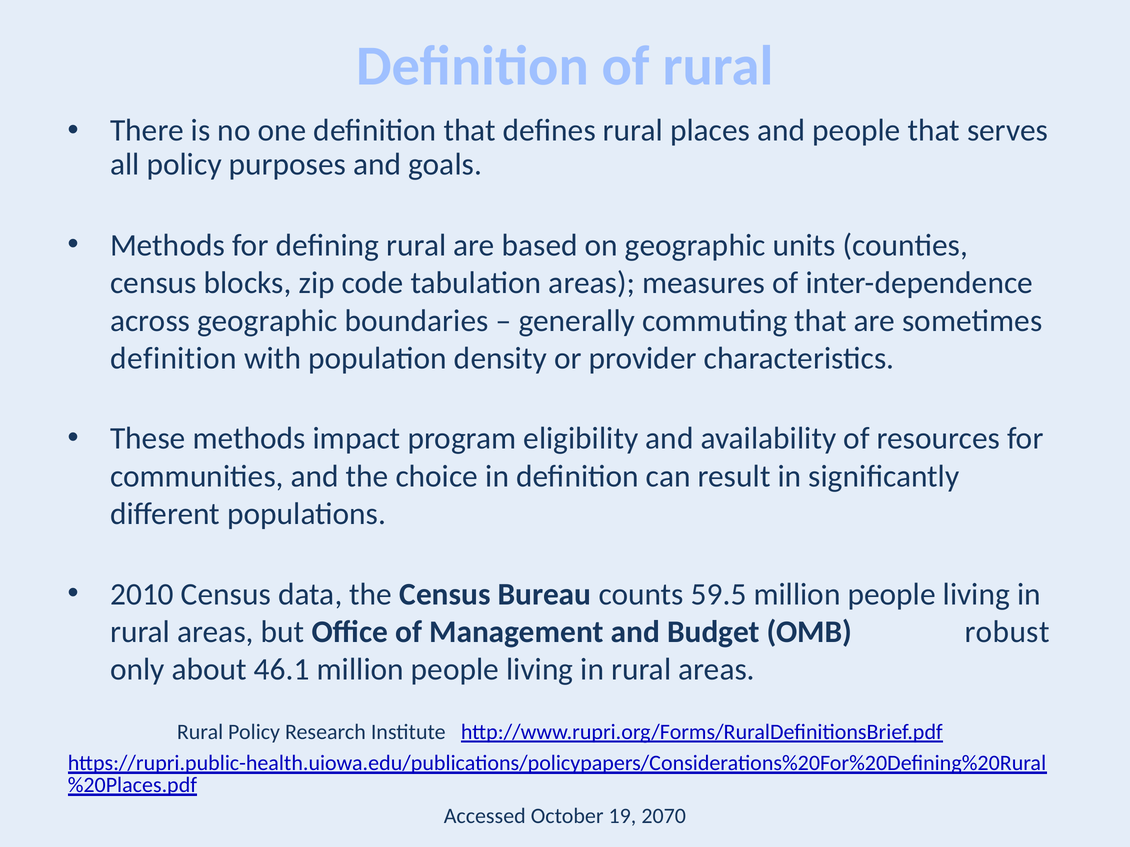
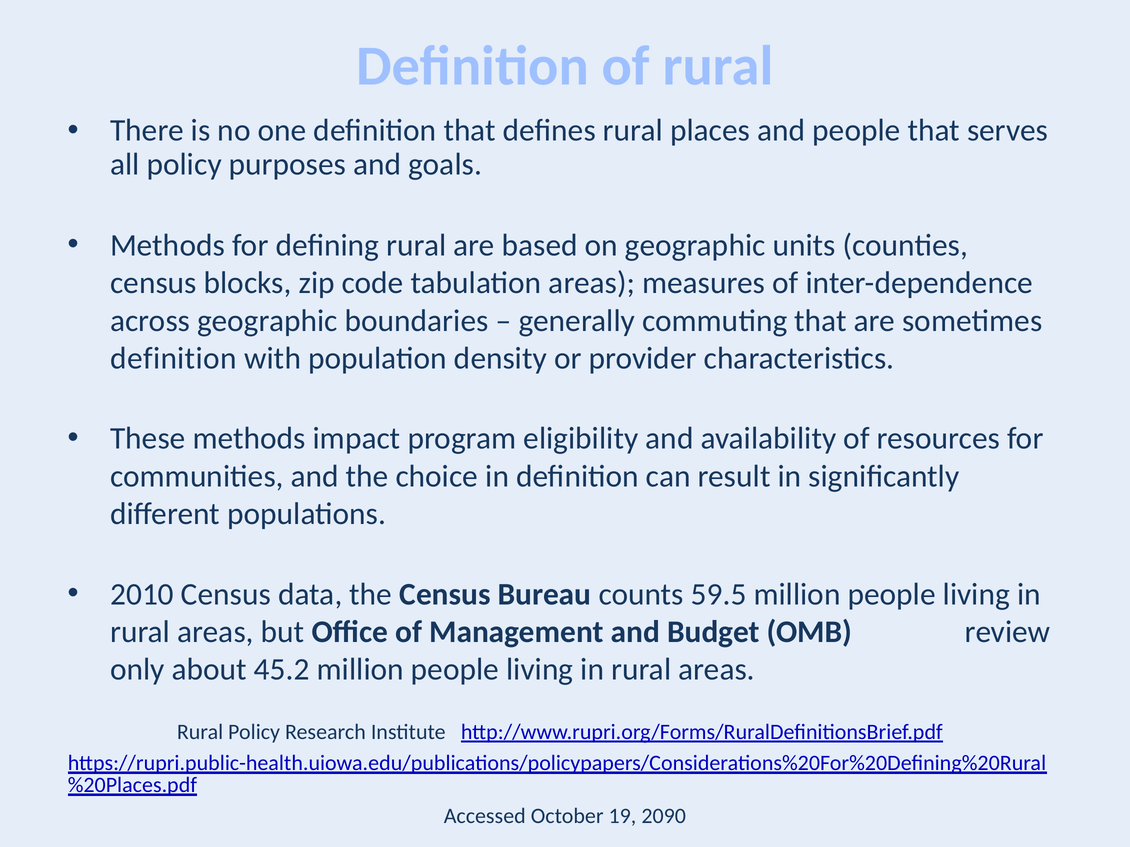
robust: robust -> review
46.1: 46.1 -> 45.2
2070: 2070 -> 2090
